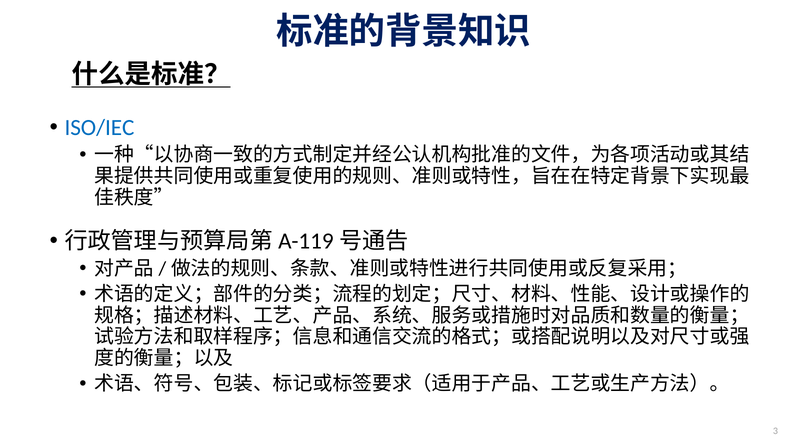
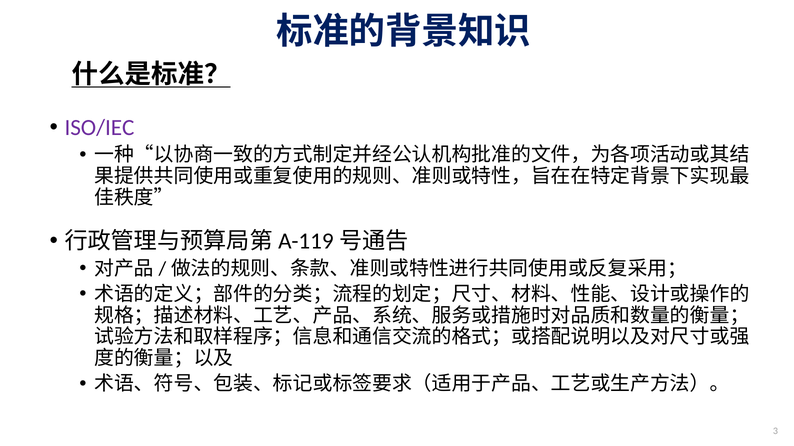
ISO/IEC colour: blue -> purple
